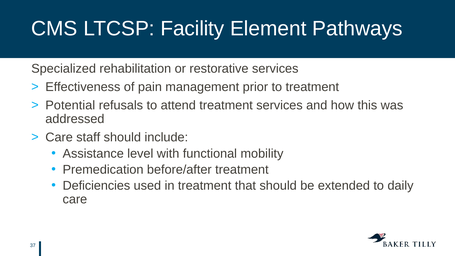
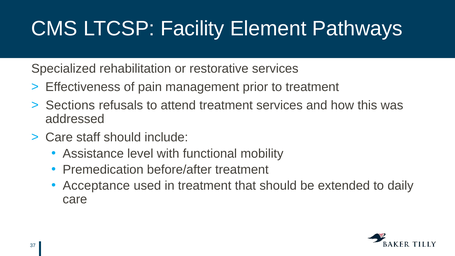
Potential: Potential -> Sections
Deficiencies: Deficiencies -> Acceptance
